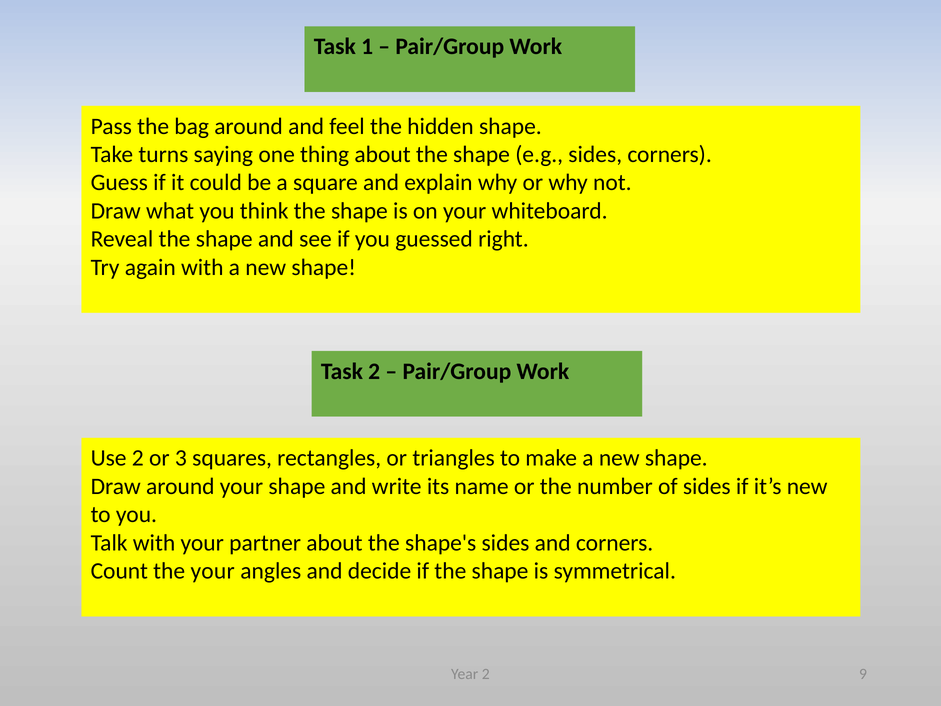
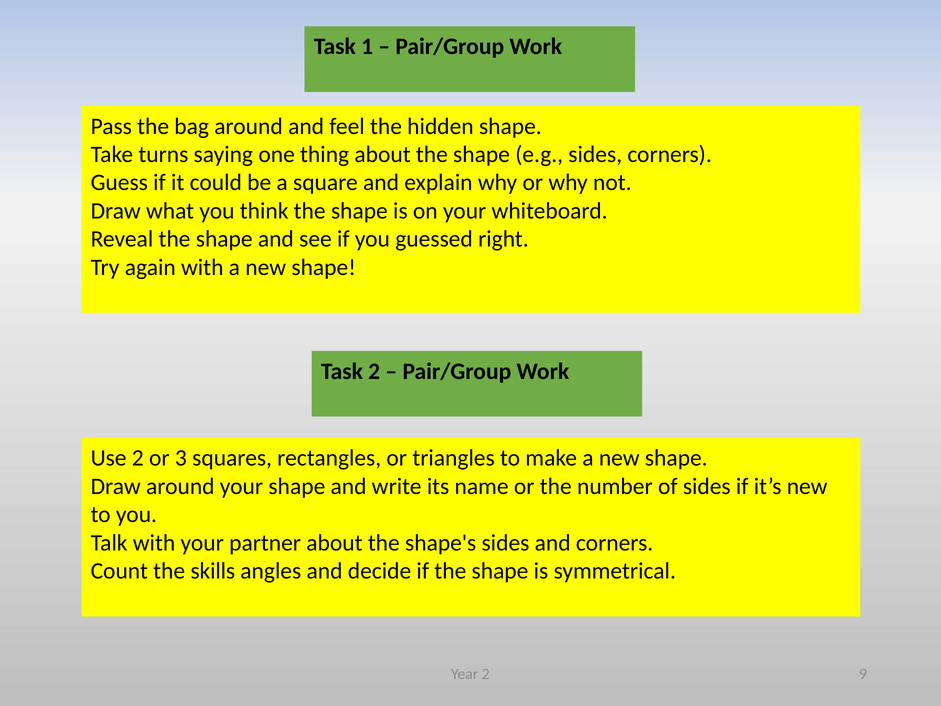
the your: your -> skills
